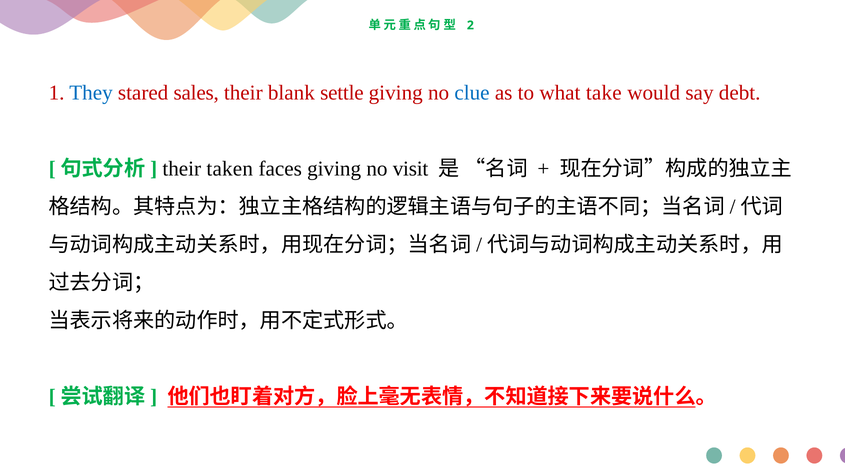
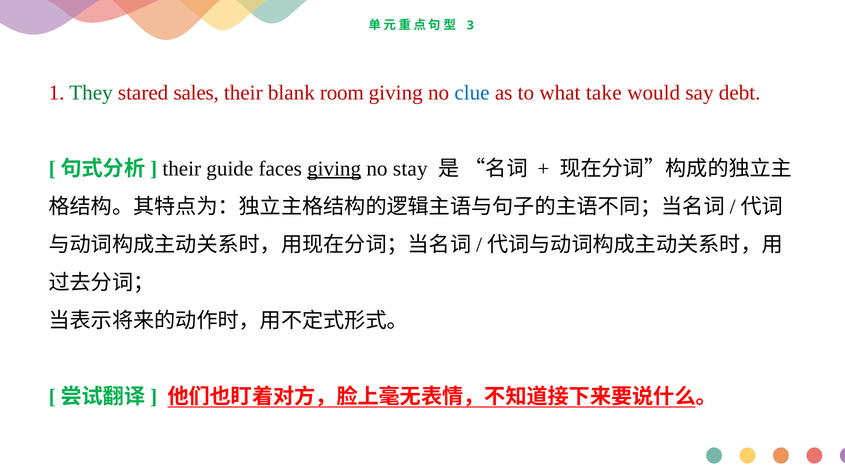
2: 2 -> 3
They colour: blue -> green
settle: settle -> room
taken: taken -> guide
giving at (334, 169) underline: none -> present
visit: visit -> stay
